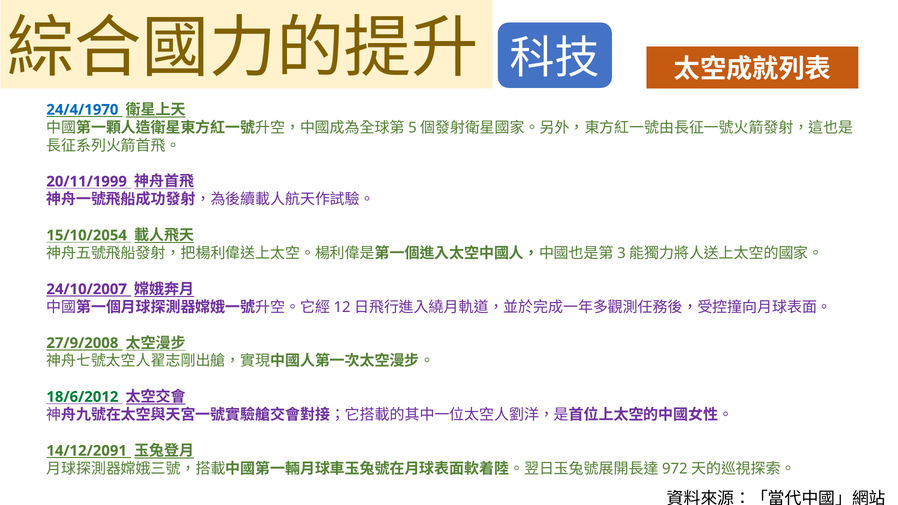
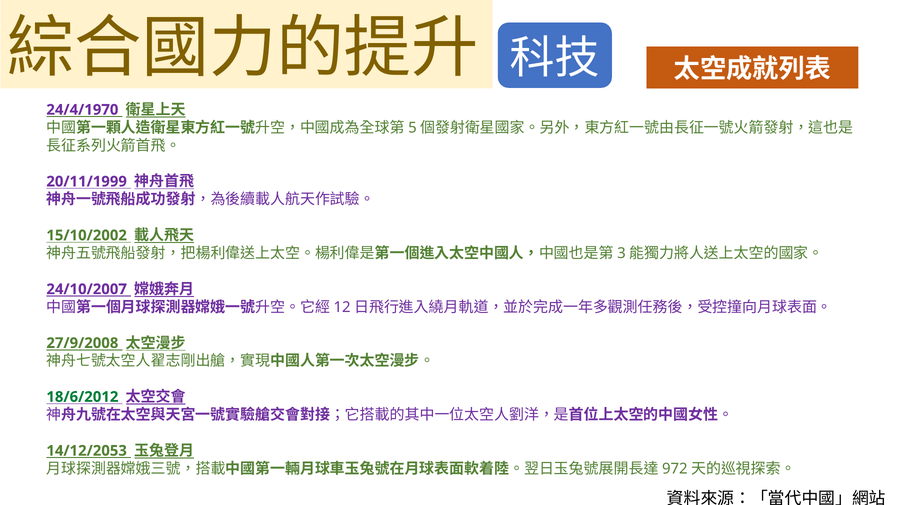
24/4/1970 colour: blue -> purple
15/10/2054: 15/10/2054 -> 15/10/2002
14/12/2091: 14/12/2091 -> 14/12/2053
